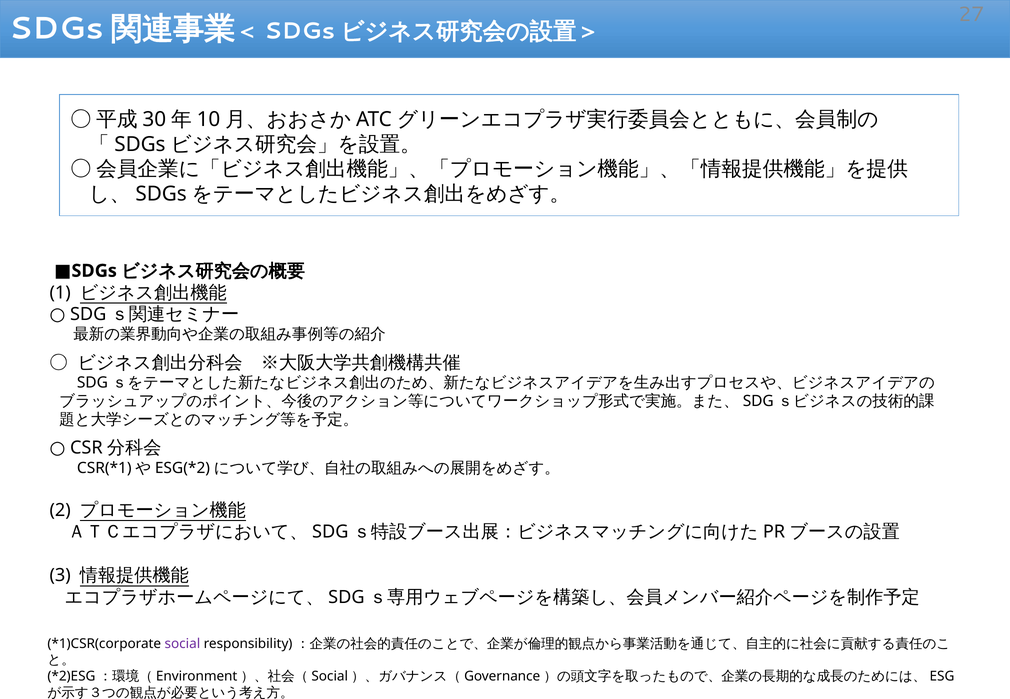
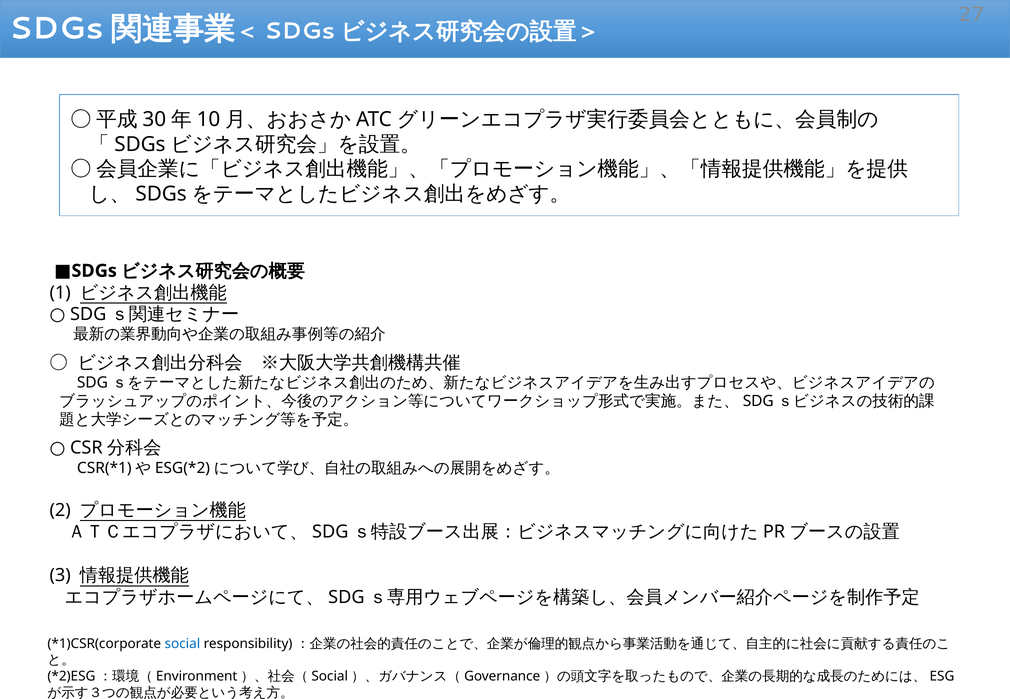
social colour: purple -> blue
